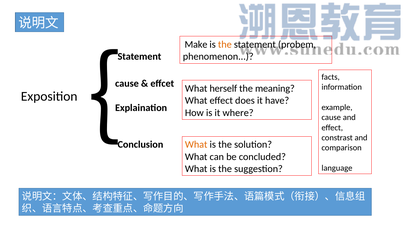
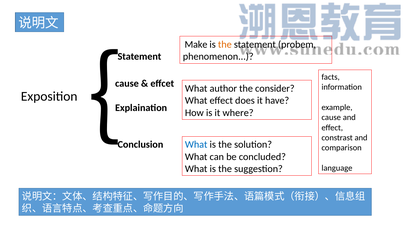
herself: herself -> author
meaning: meaning -> consider
What at (196, 145) colour: orange -> blue
